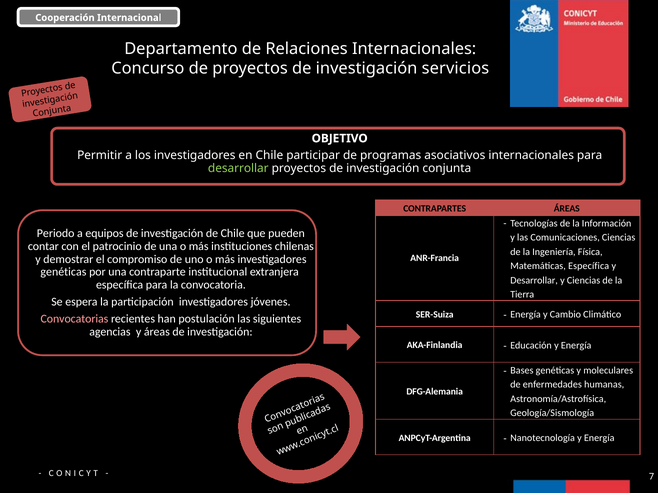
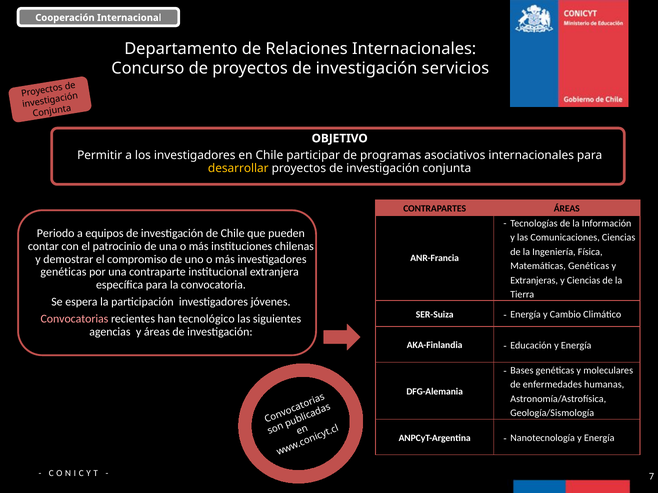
desarrollar at (238, 168) colour: light green -> yellow
Matemáticas Específica: Específica -> Genéticas
Desarrollar at (534, 281): Desarrollar -> Extranjeras
postulación: postulación -> tecnológico
